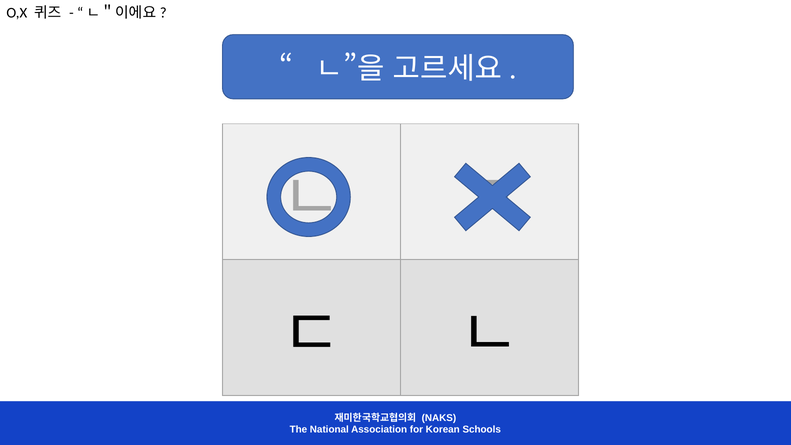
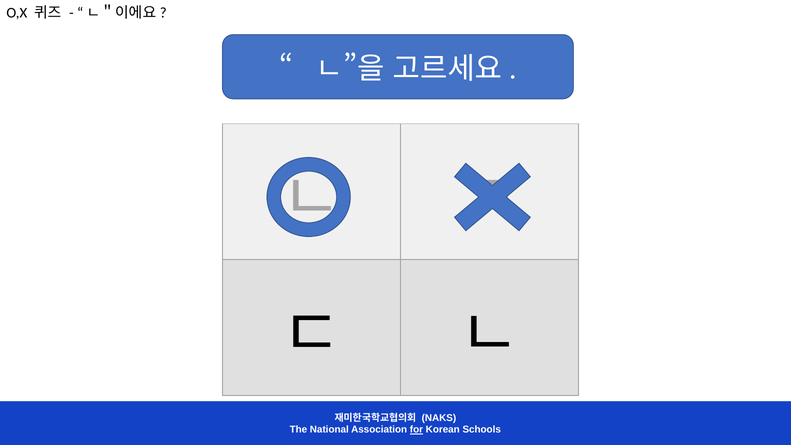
for underline: none -> present
